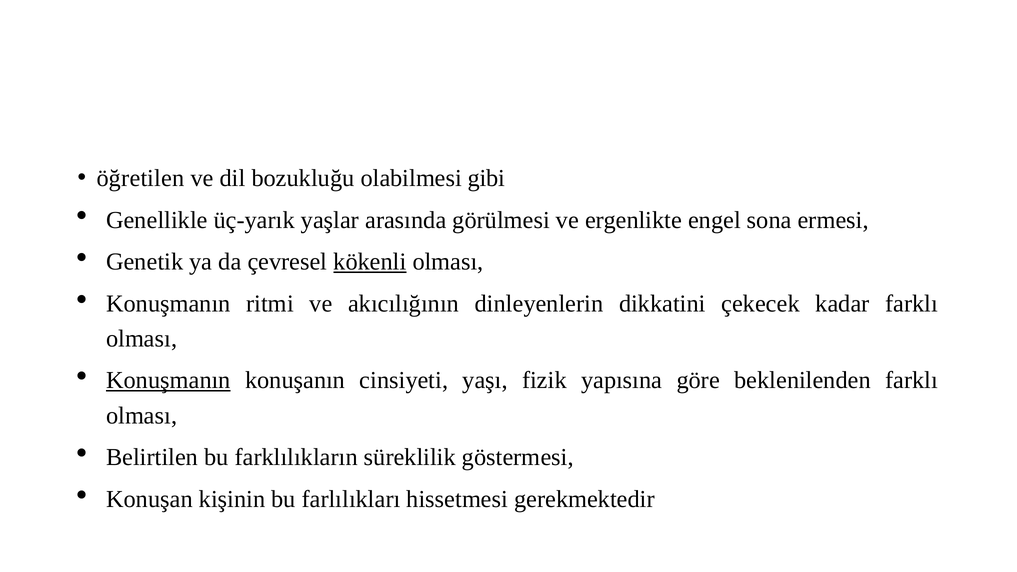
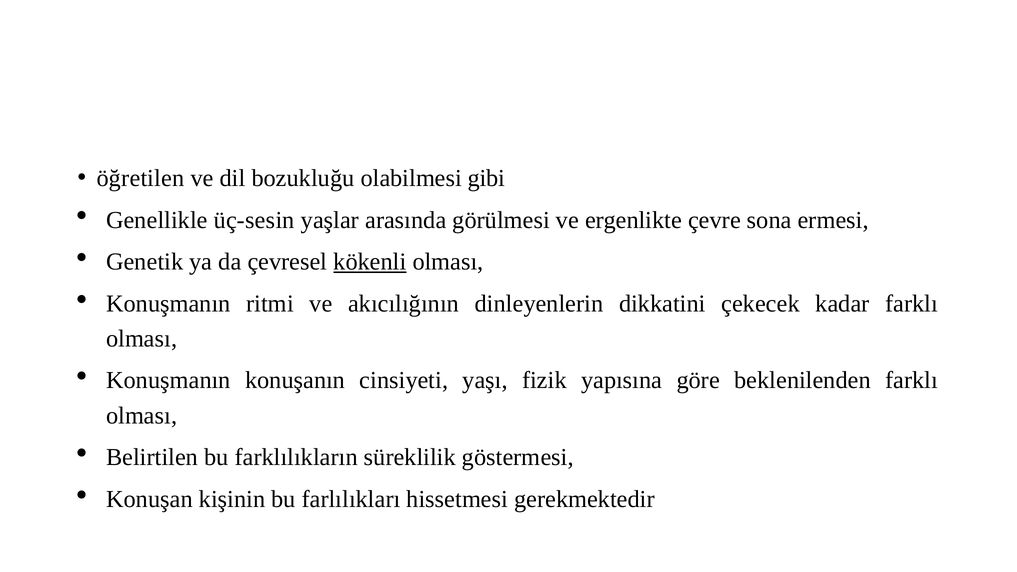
üç-yarık: üç-yarık -> üç-sesin
engel: engel -> çevre
Konuşmanın at (168, 380) underline: present -> none
